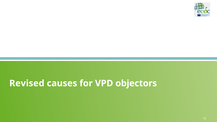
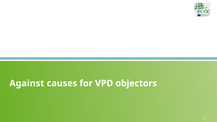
Revised: Revised -> Against
